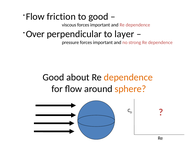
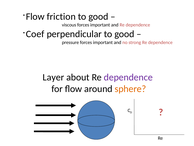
Over: Over -> Coef
perpendicular to layer: layer -> good
Good at (53, 77): Good -> Layer
dependence at (128, 77) colour: orange -> purple
